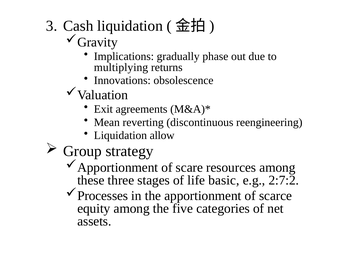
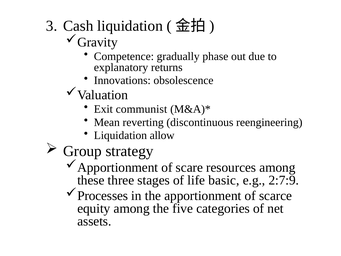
Implications: Implications -> Competence
multiplying: multiplying -> explanatory
agreements: agreements -> communist
2:7:2: 2:7:2 -> 2:7:9
